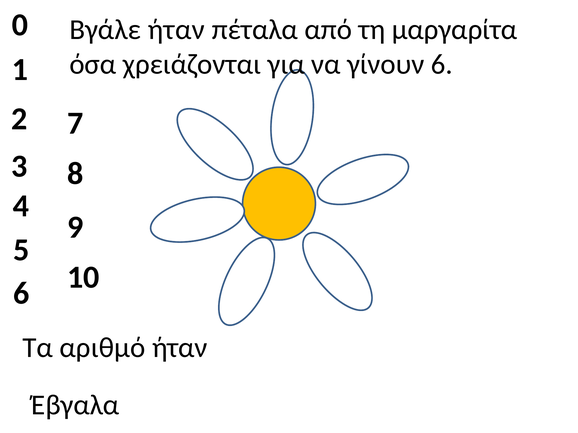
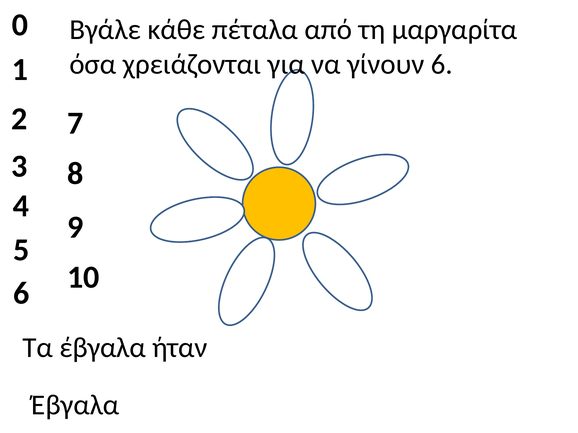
Βγάλε ήταν: ήταν -> κάθε
Τα αριθμό: αριθμό -> έβγαλα
